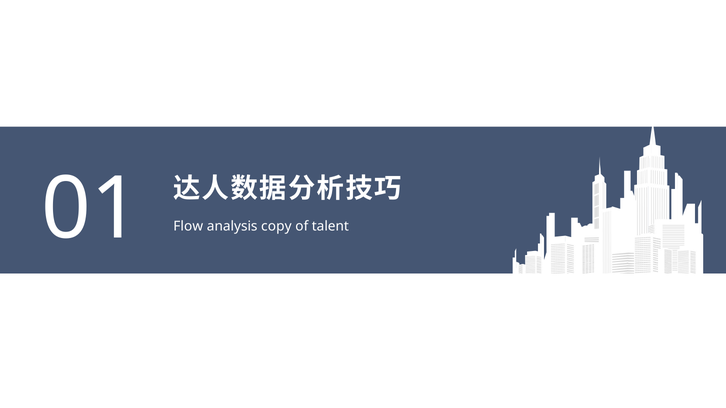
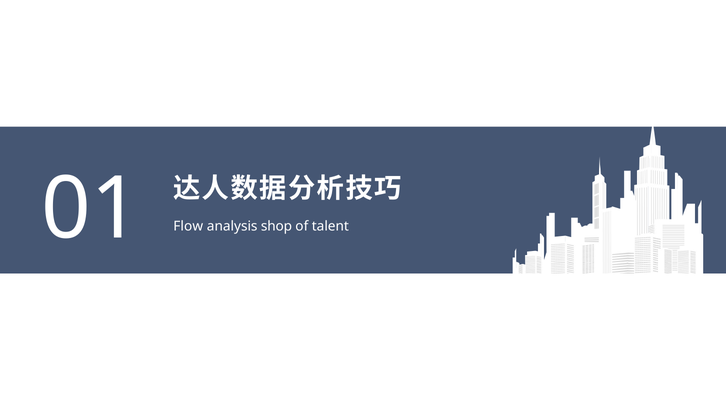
copy: copy -> shop
